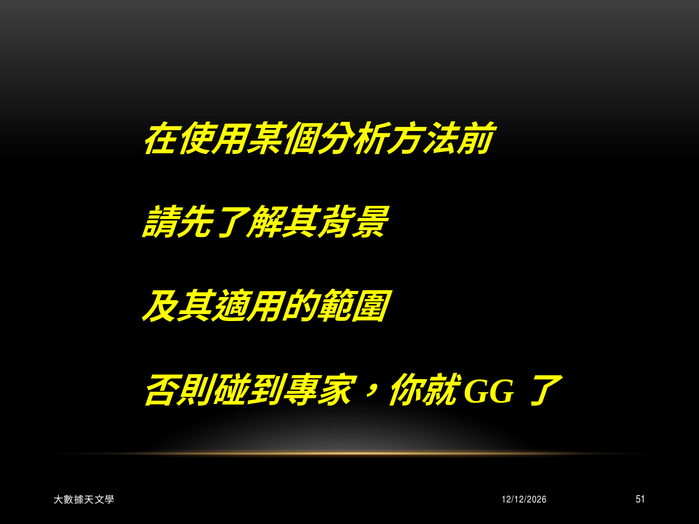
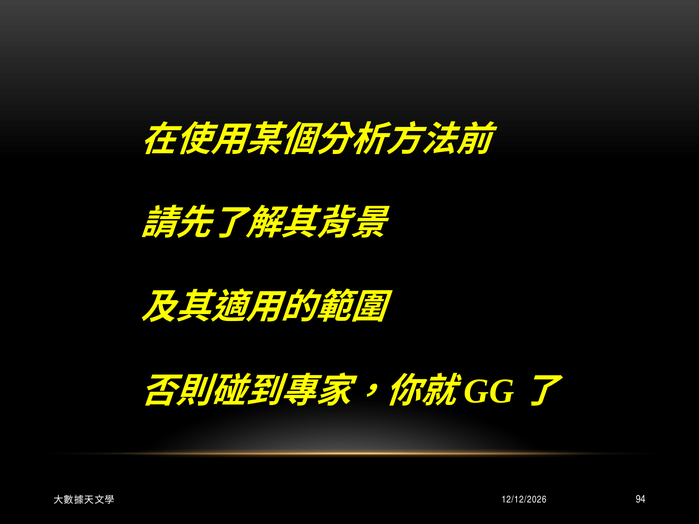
51: 51 -> 94
